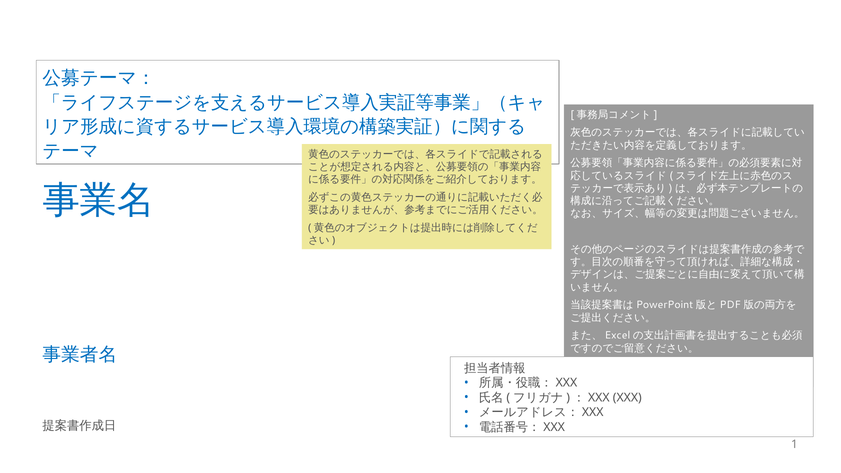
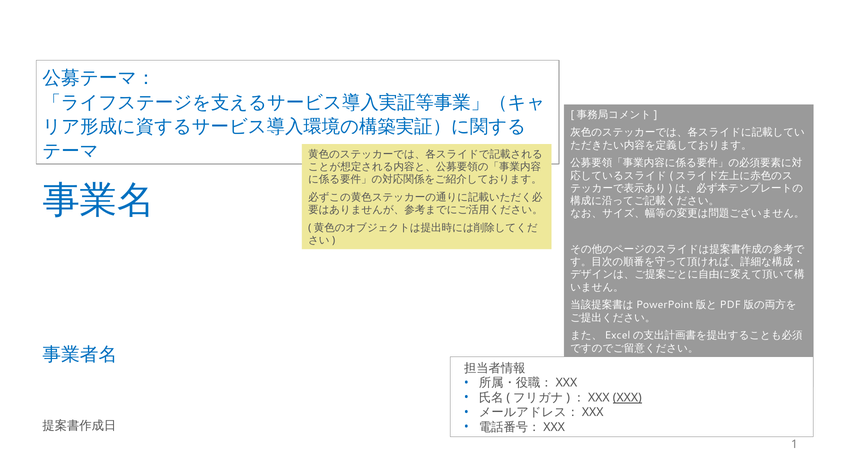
XXX underline: none -> present
